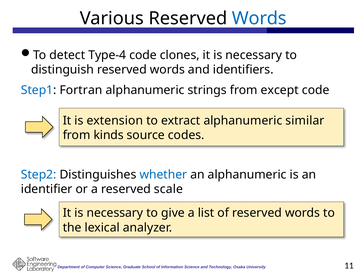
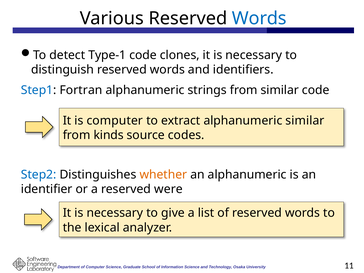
Type-4: Type-4 -> Type-1
from except: except -> similar
is extension: extension -> computer
whether colour: blue -> orange
scale: scale -> were
